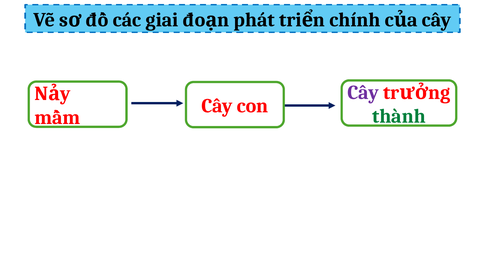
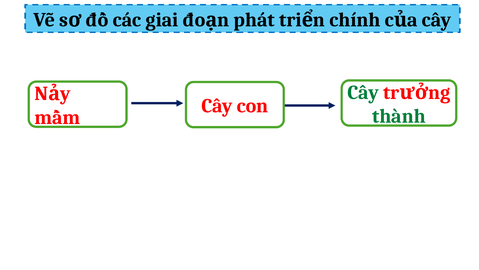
Cây at (363, 92) colour: purple -> green
